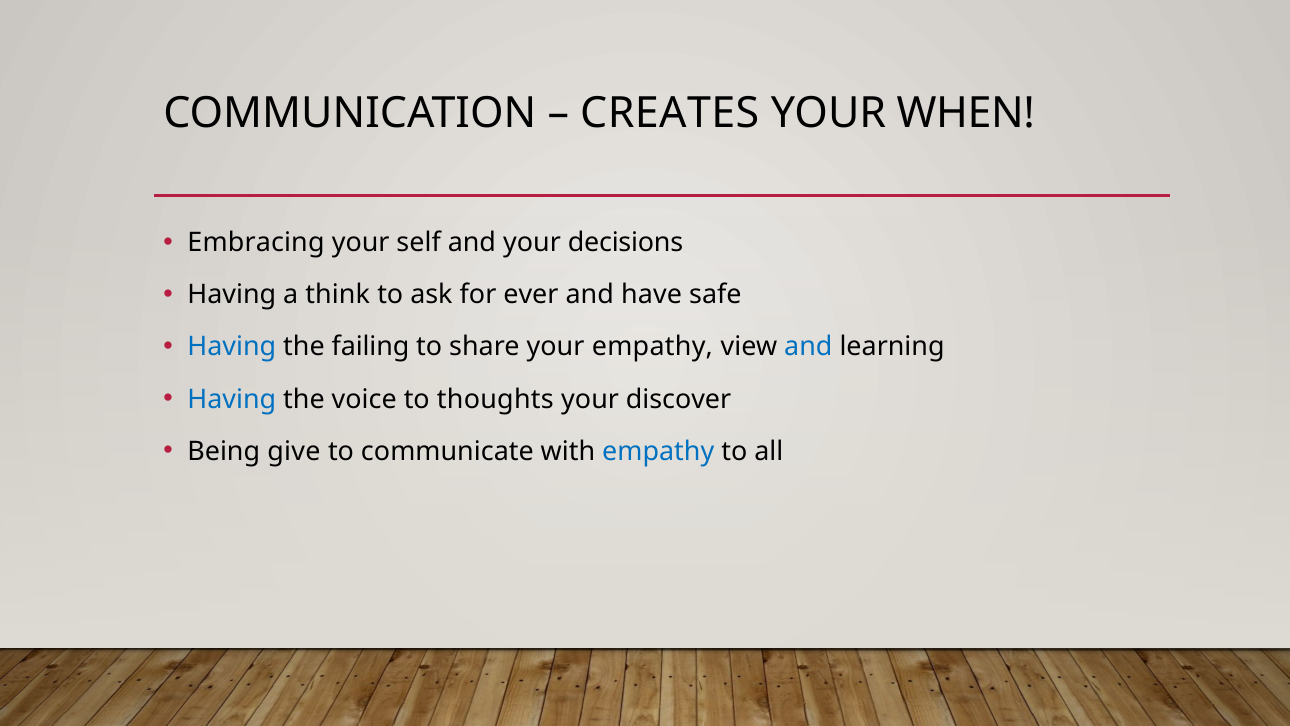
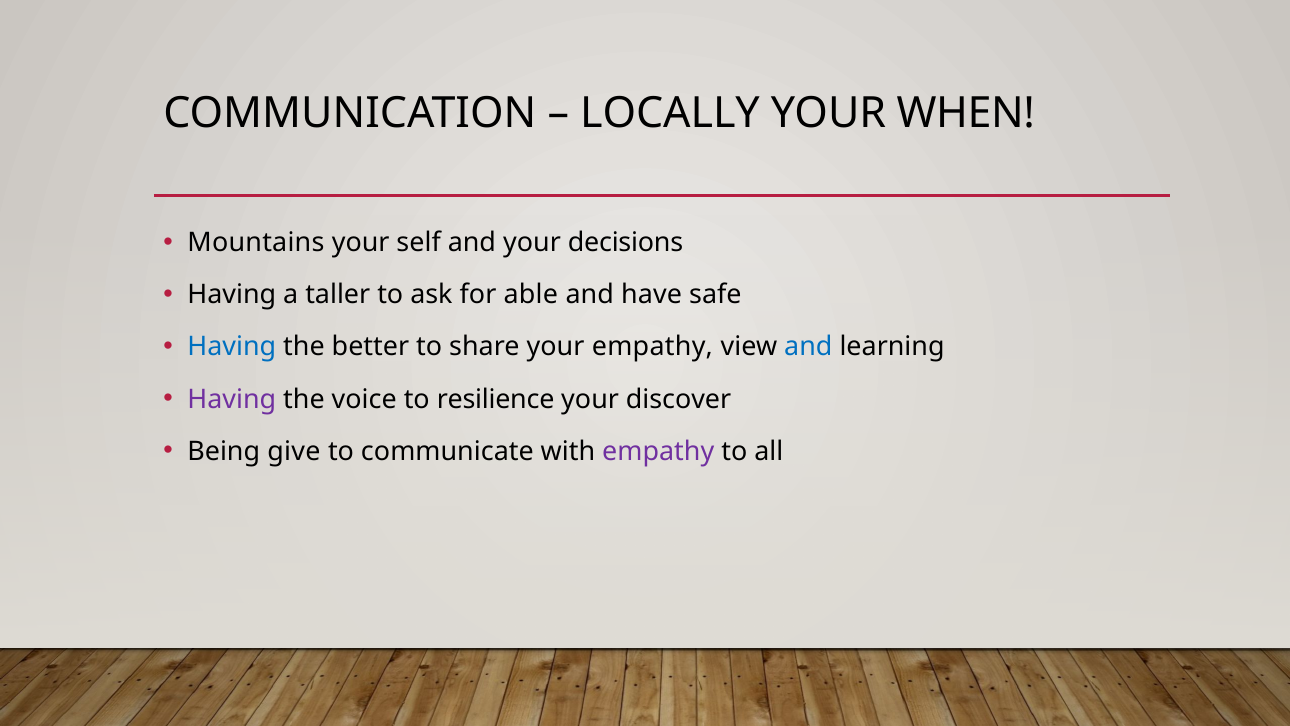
CREATES: CREATES -> LOCALLY
Embracing: Embracing -> Mountains
think: think -> taller
ever: ever -> able
failing: failing -> better
Having at (232, 399) colour: blue -> purple
thoughts: thoughts -> resilience
empathy at (658, 451) colour: blue -> purple
